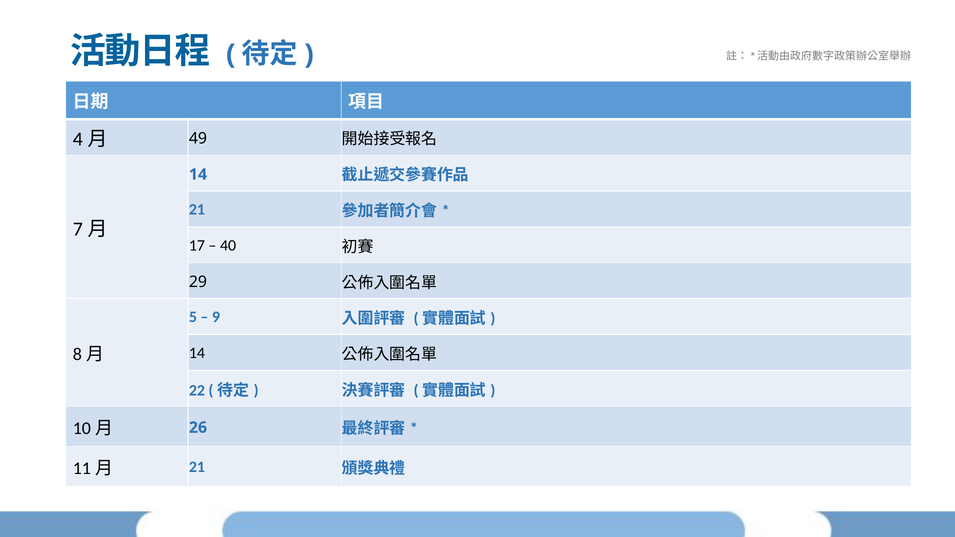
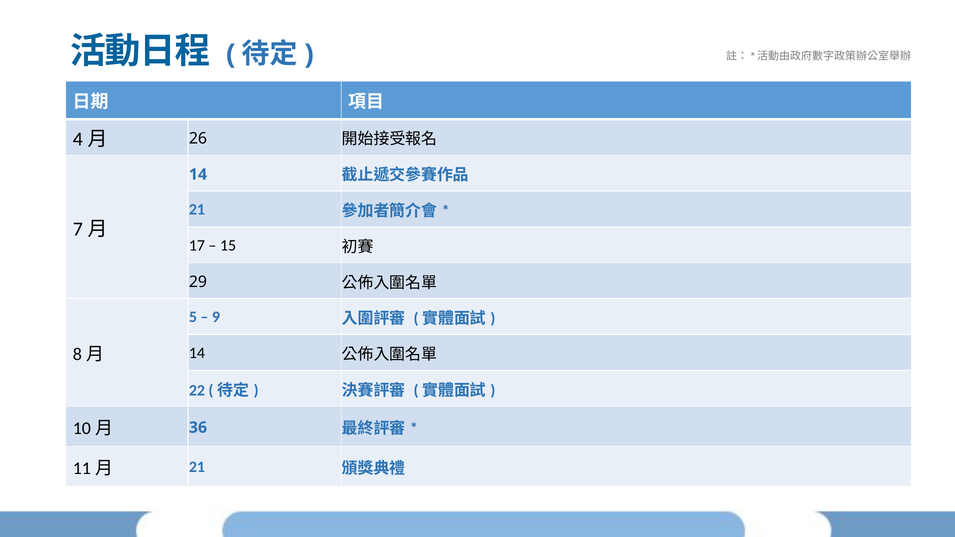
49: 49 -> 26
40: 40 -> 15
26: 26 -> 36
